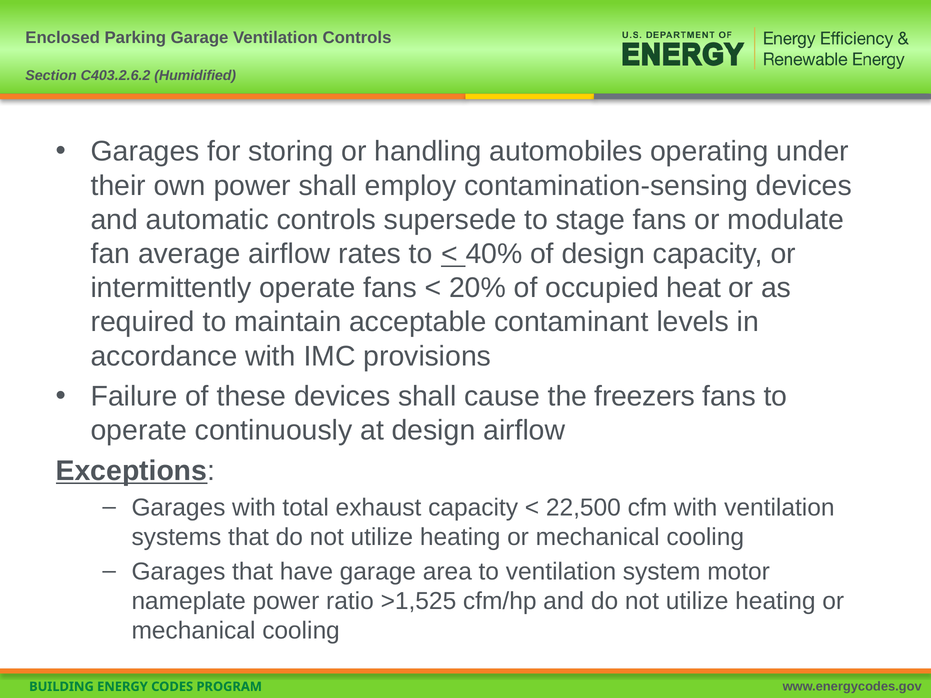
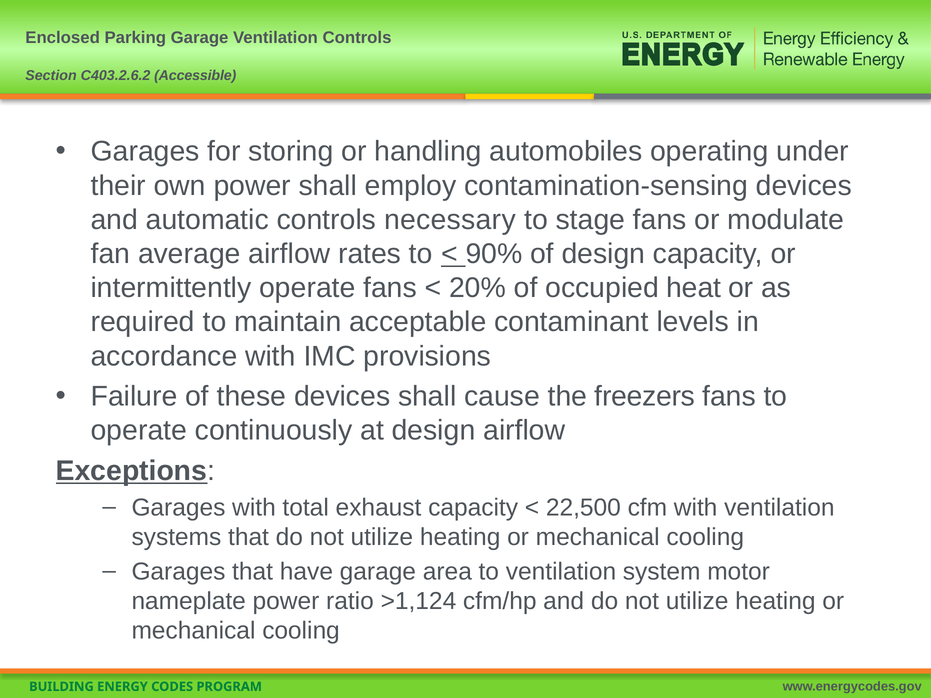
Humidified: Humidified -> Accessible
supersede: supersede -> necessary
40%: 40% -> 90%
>1,525: >1,525 -> >1,124
